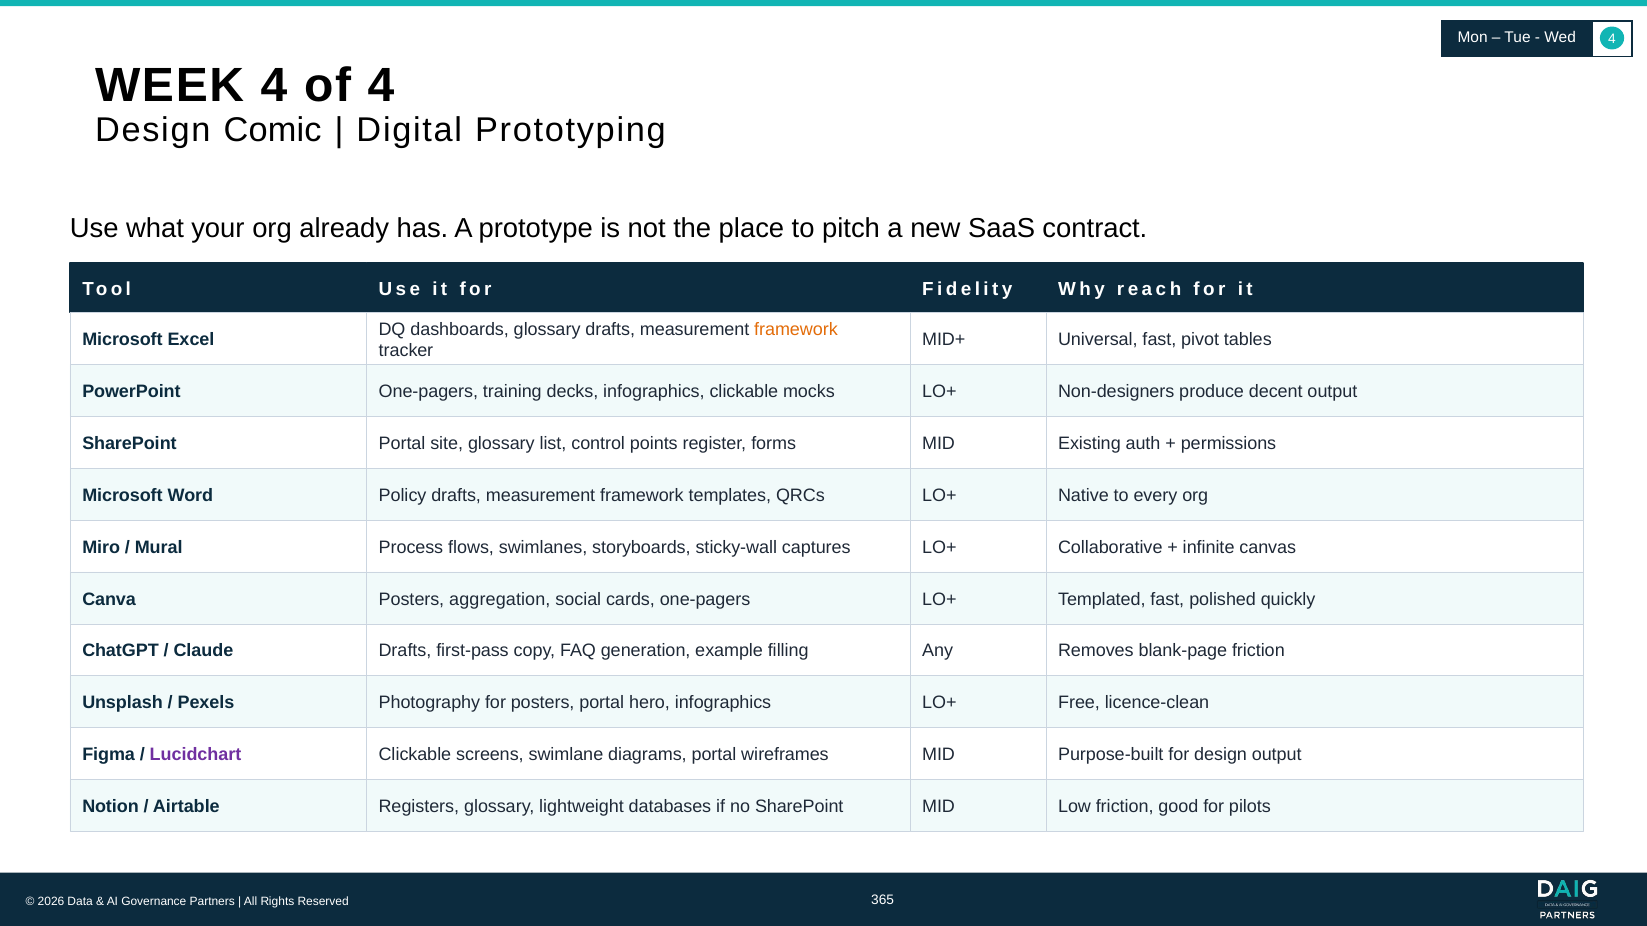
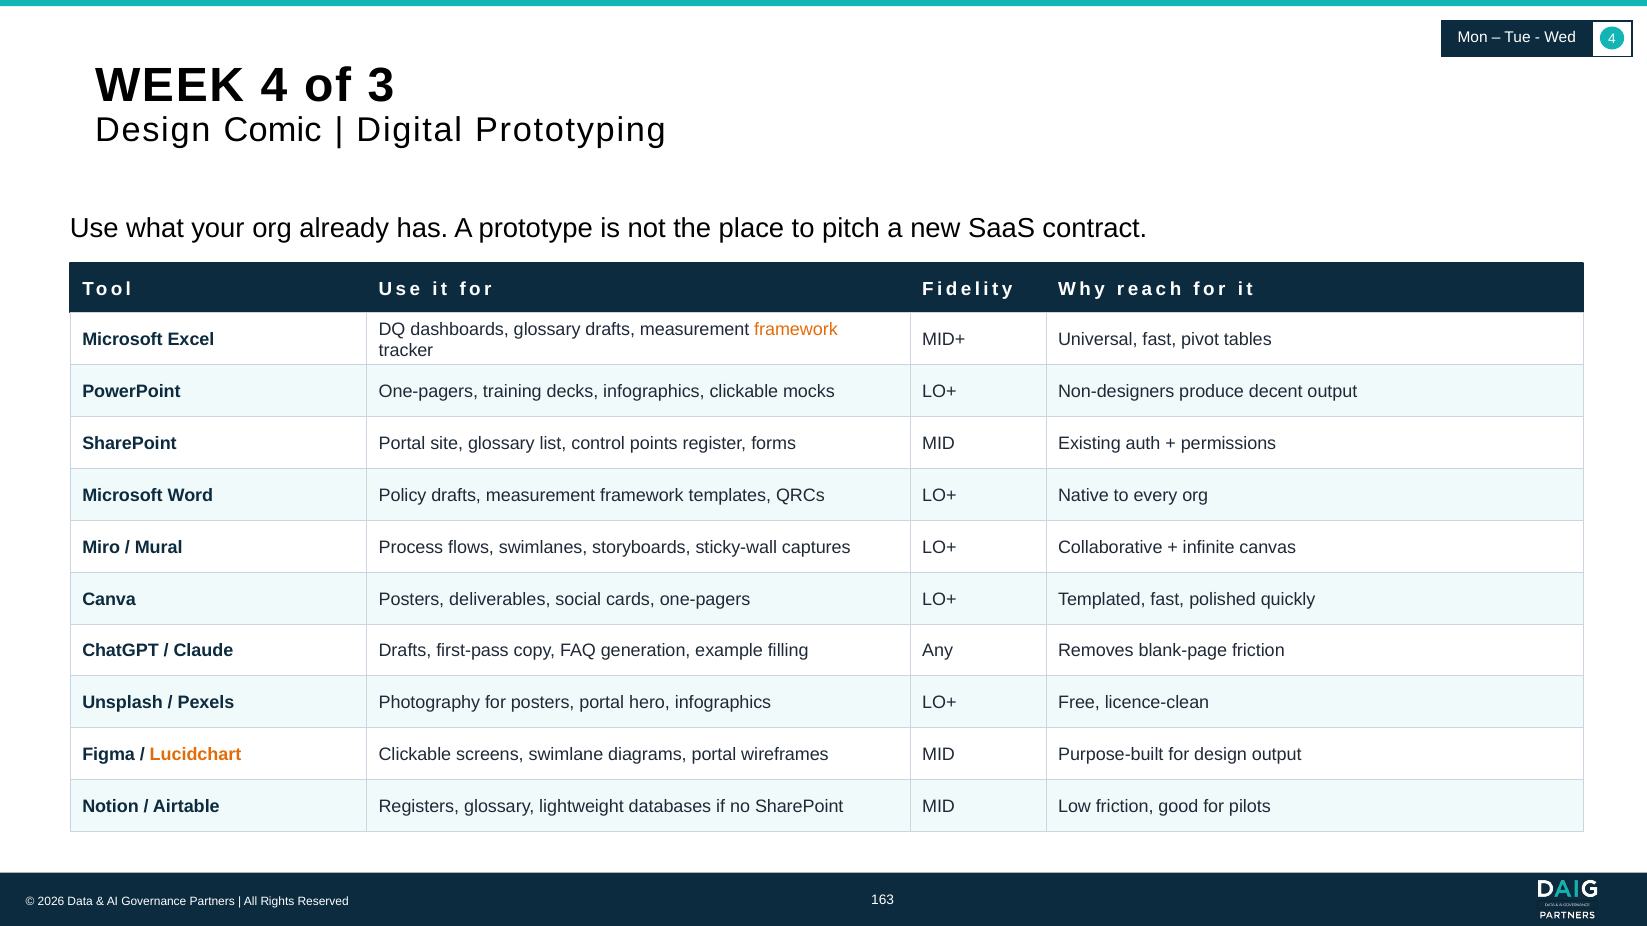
of 4: 4 -> 3
aggregation: aggregation -> deliverables
Lucidchart colour: purple -> orange
365: 365 -> 163
